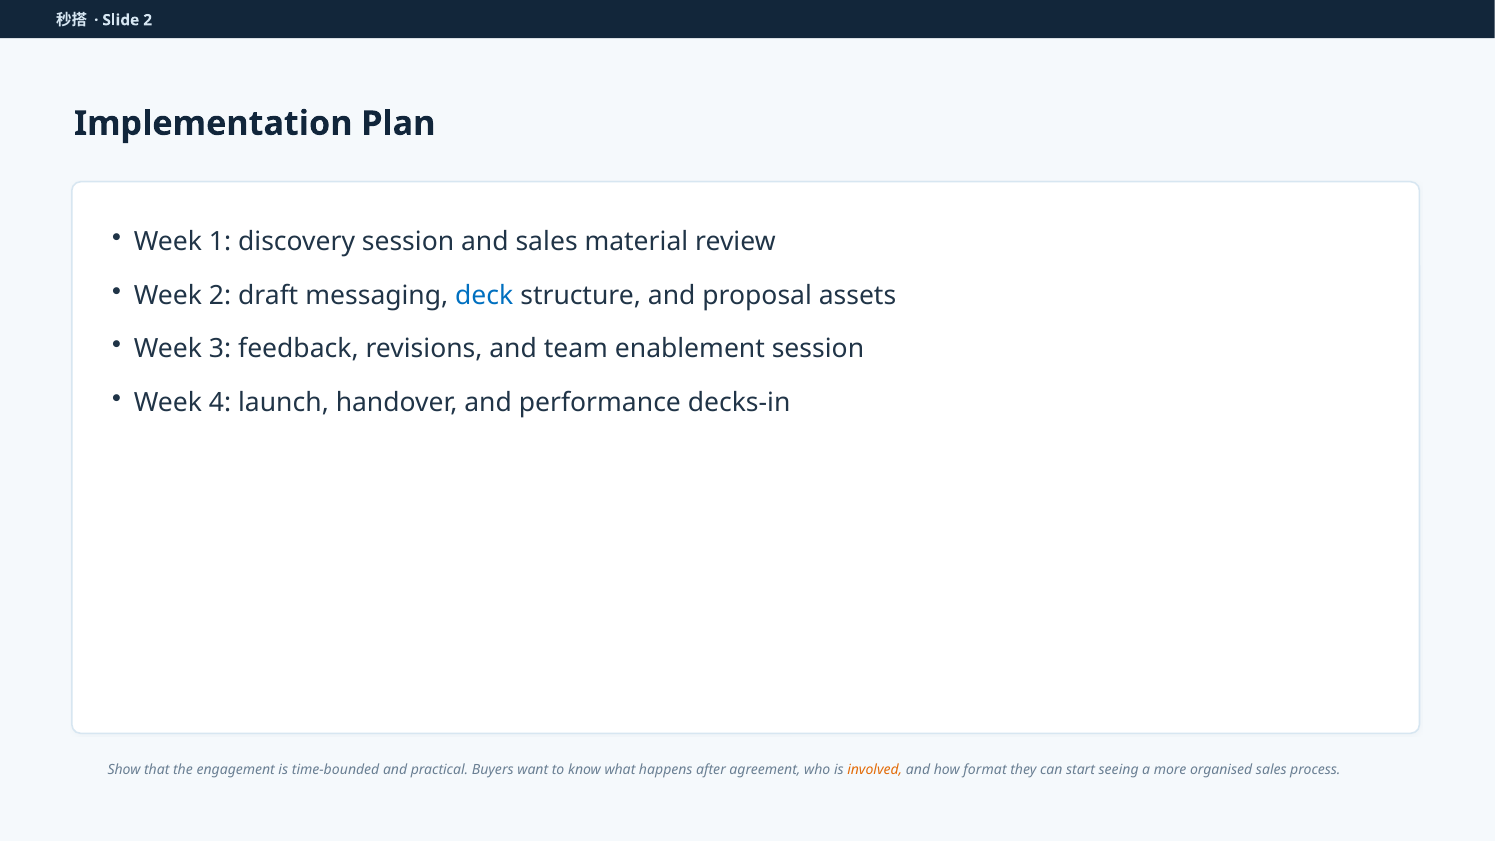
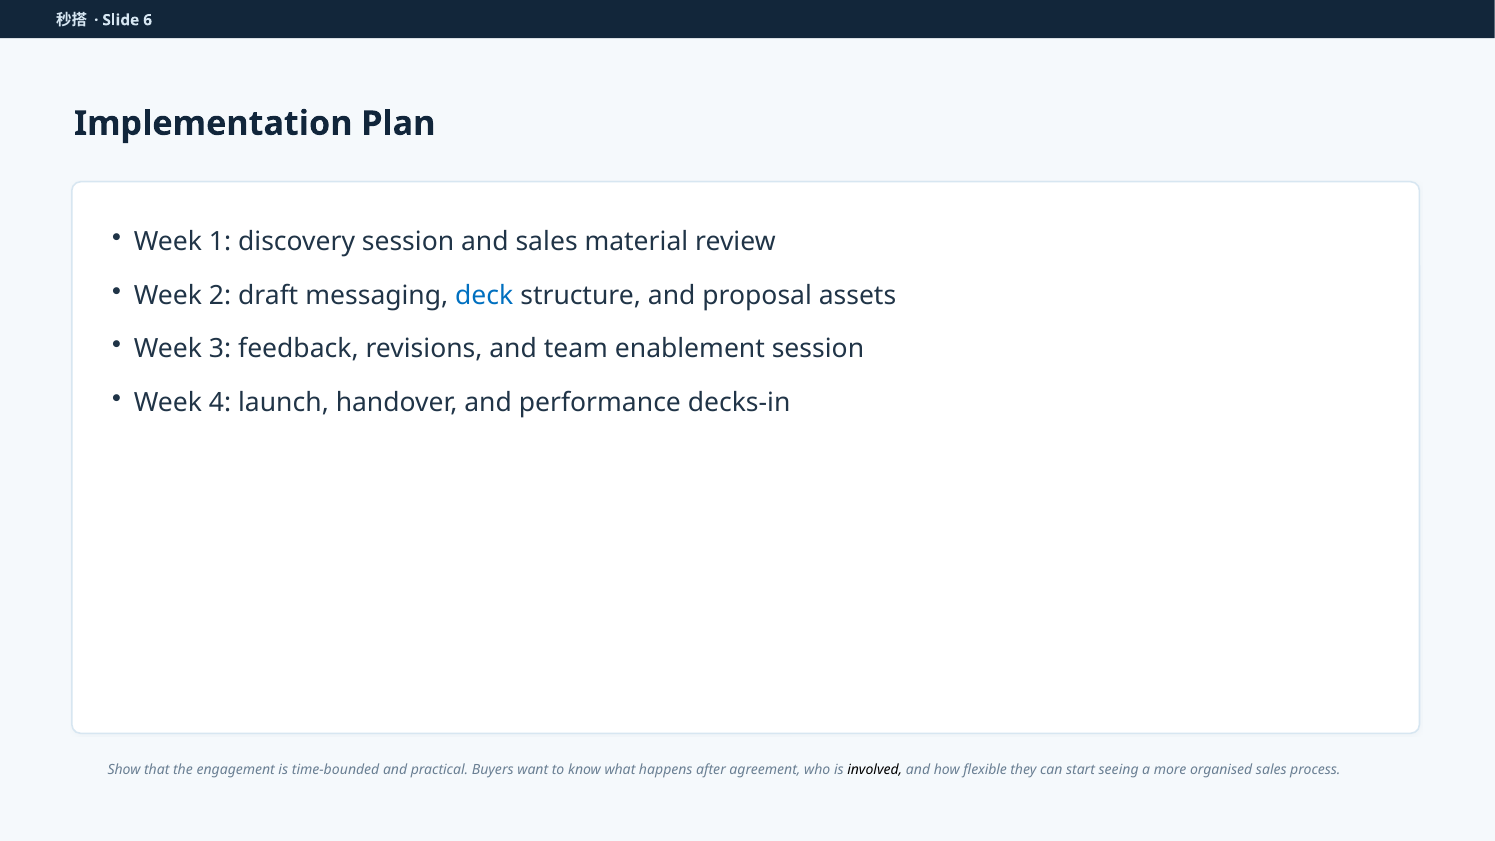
Slide 2: 2 -> 6
involved colour: orange -> black
format: format -> flexible
